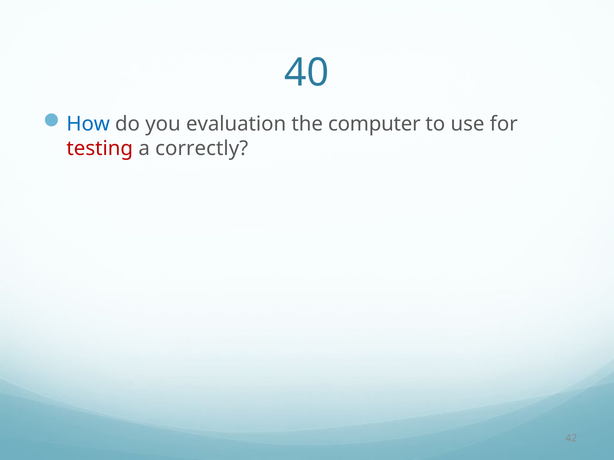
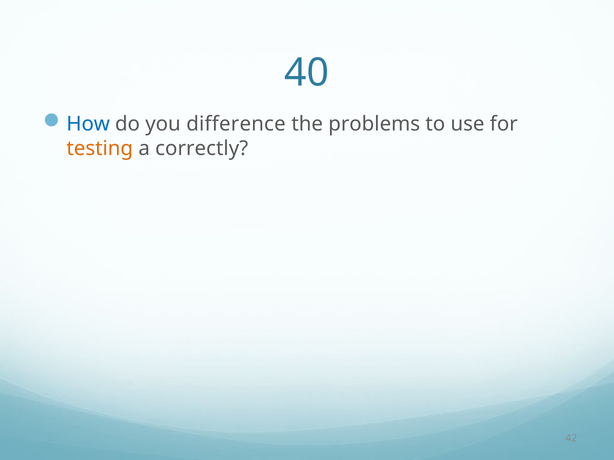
evaluation: evaluation -> difference
computer: computer -> problems
testing colour: red -> orange
